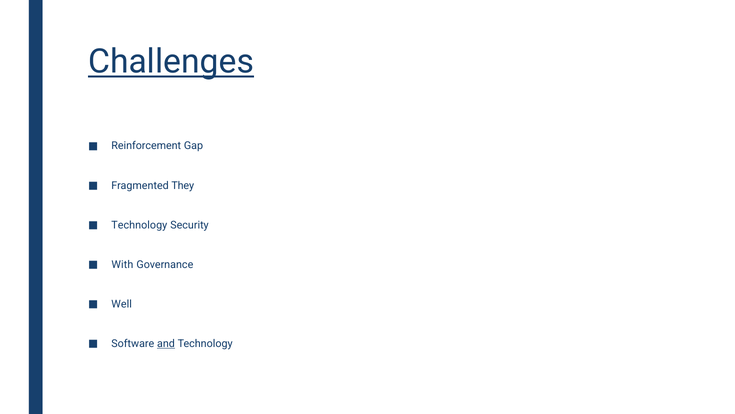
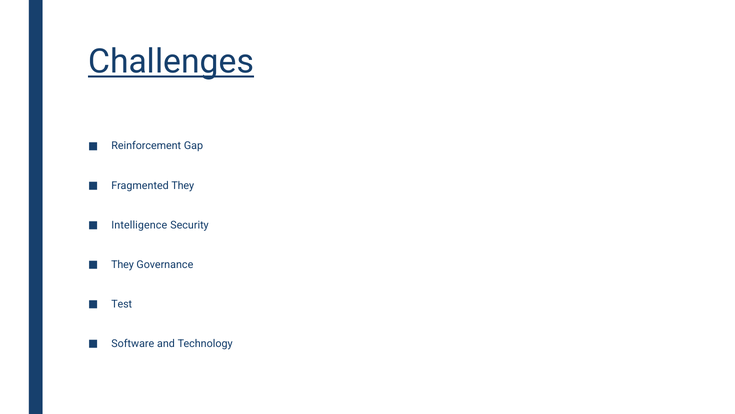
Technology at (139, 225): Technology -> Intelligence
With at (122, 264): With -> They
Well: Well -> Test
and underline: present -> none
